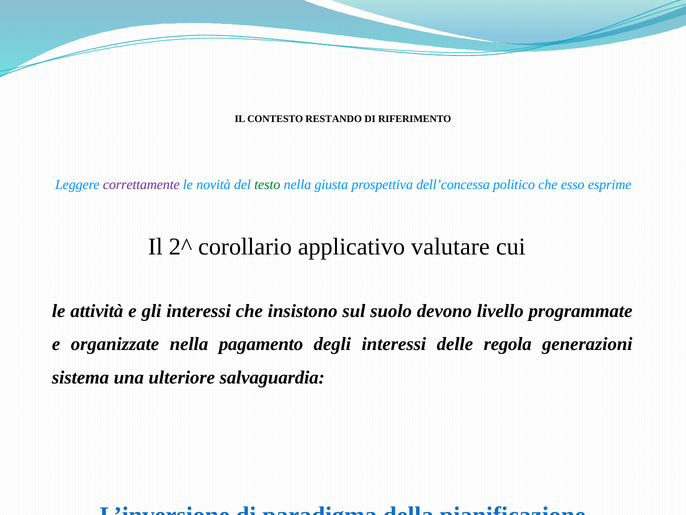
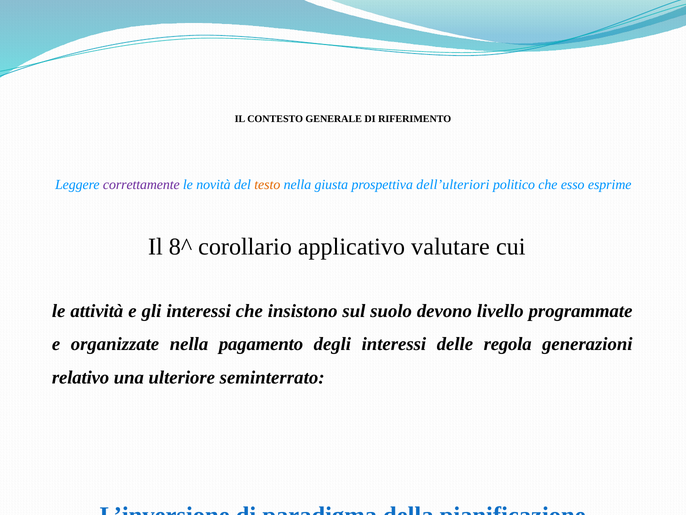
RESTANDO: RESTANDO -> GENERALE
testo colour: green -> orange
dell’concessa: dell’concessa -> dell’ulteriori
2^: 2^ -> 8^
sistema: sistema -> relativo
salvaguardia: salvaguardia -> seminterrato
